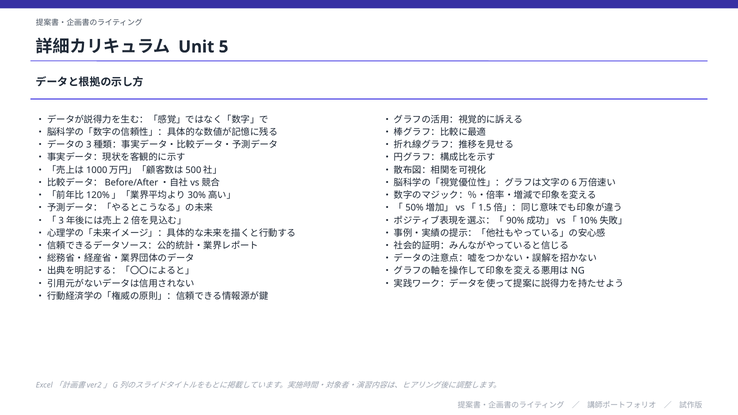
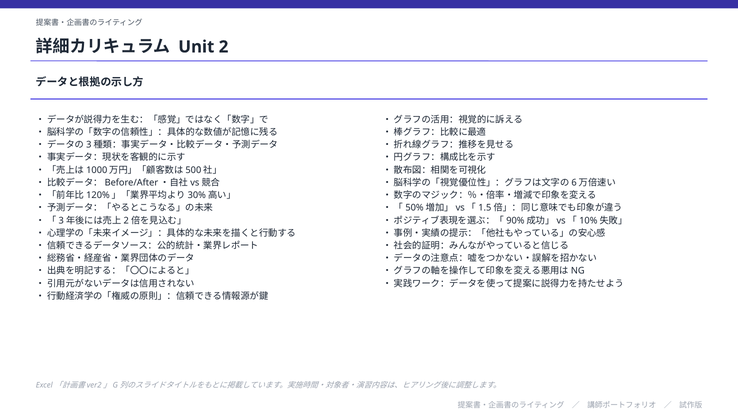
5: 5 -> 2
